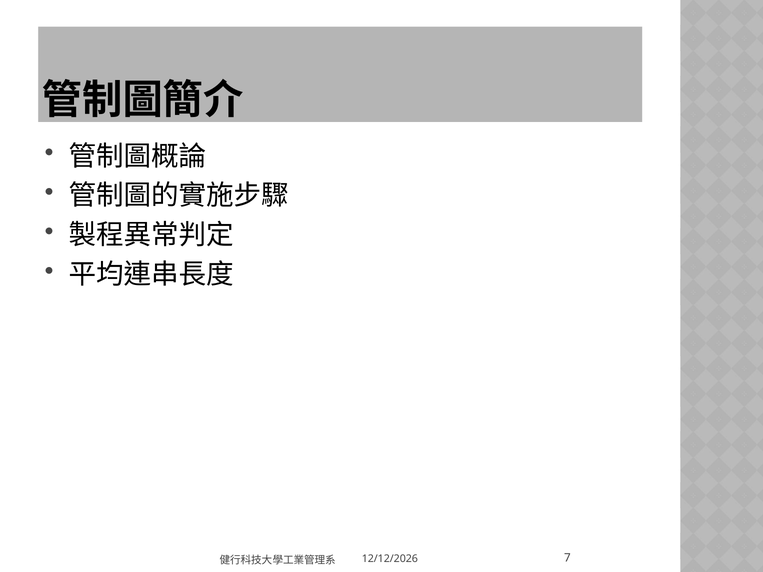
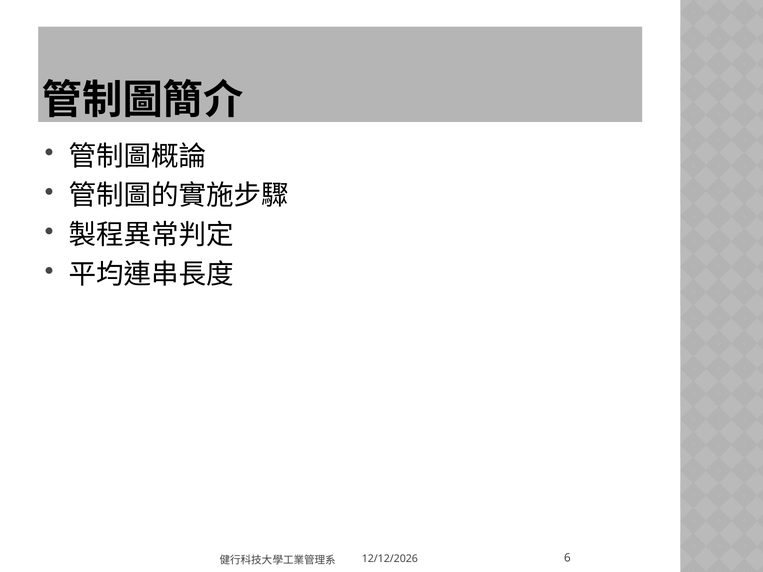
7: 7 -> 6
